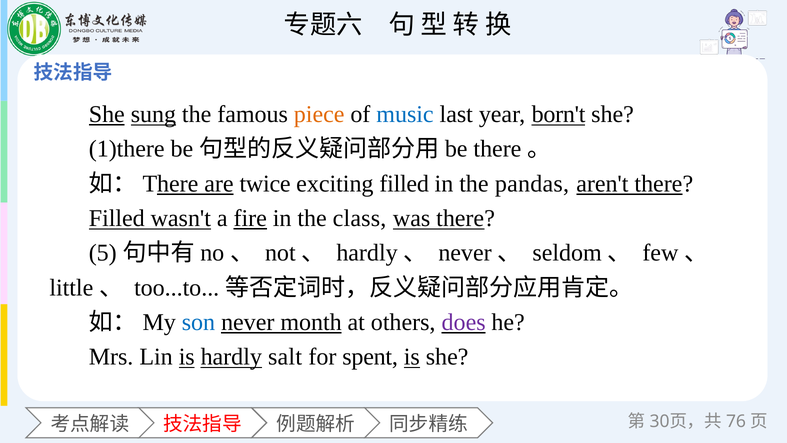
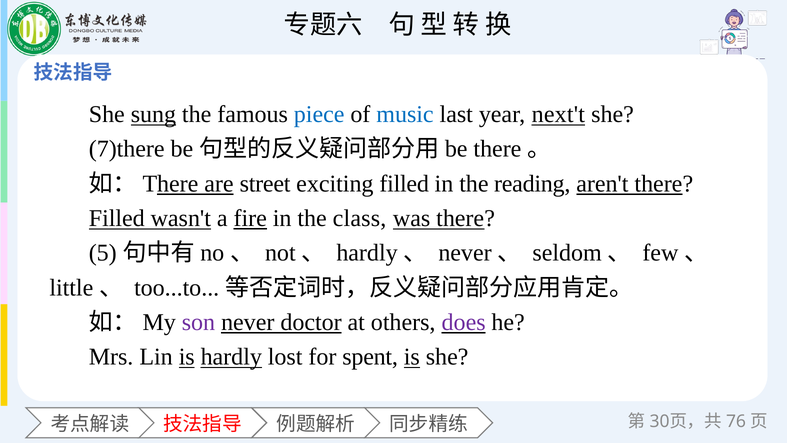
She at (107, 114) underline: present -> none
piece colour: orange -> blue
born't: born't -> next't
1)there: 1)there -> 7)there
twice: twice -> street
pandas: pandas -> reading
son colour: blue -> purple
month: month -> doctor
salt: salt -> lost
